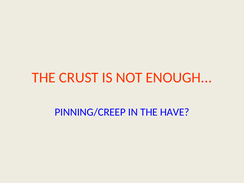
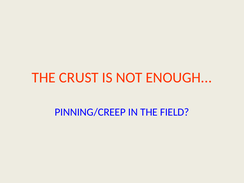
HAVE: HAVE -> FIELD
